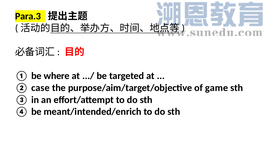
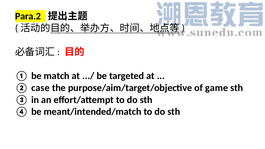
Para.3: Para.3 -> Para.2
where: where -> match
meant/intended/enrich: meant/intended/enrich -> meant/intended/match
